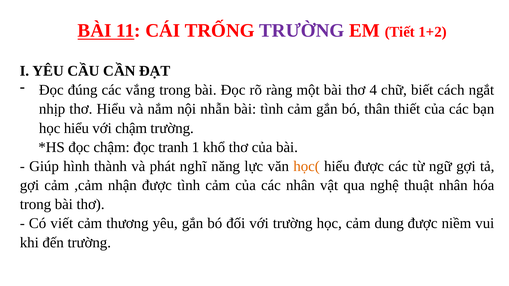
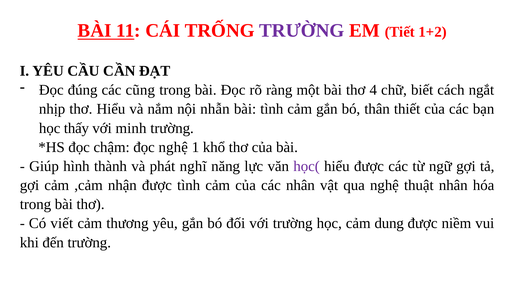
vắng: vắng -> cũng
học hiểu: hiểu -> thấy
với chậm: chậm -> minh
đọc tranh: tranh -> nghệ
học( colour: orange -> purple
